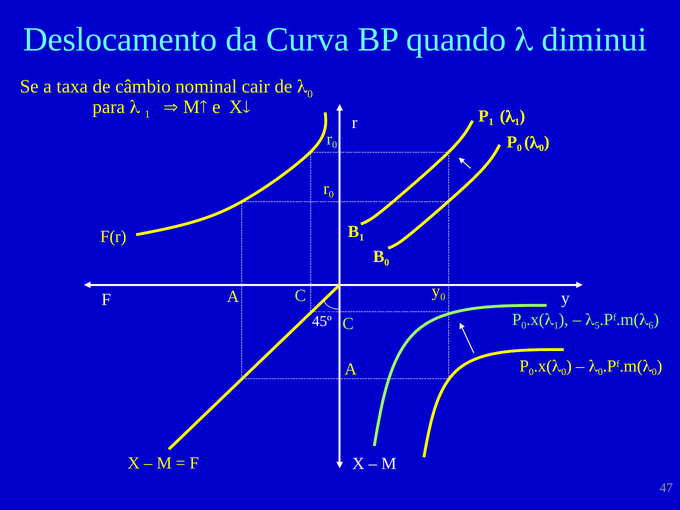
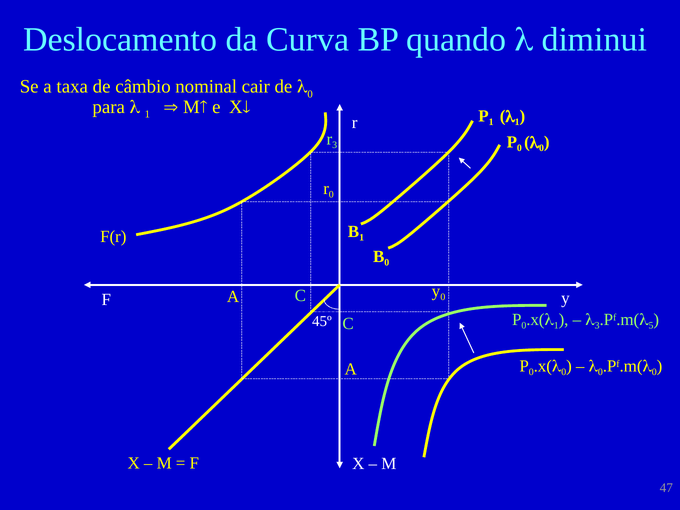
0 at (335, 145): 0 -> 3
5 at (597, 325): 5 -> 3
6: 6 -> 5
